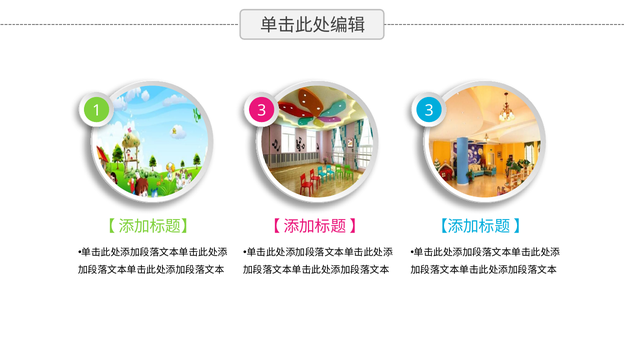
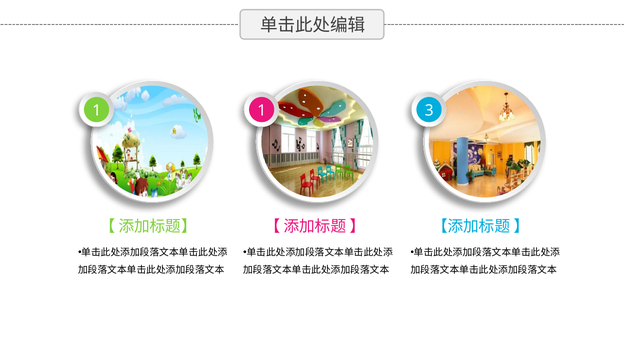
1 3: 3 -> 1
